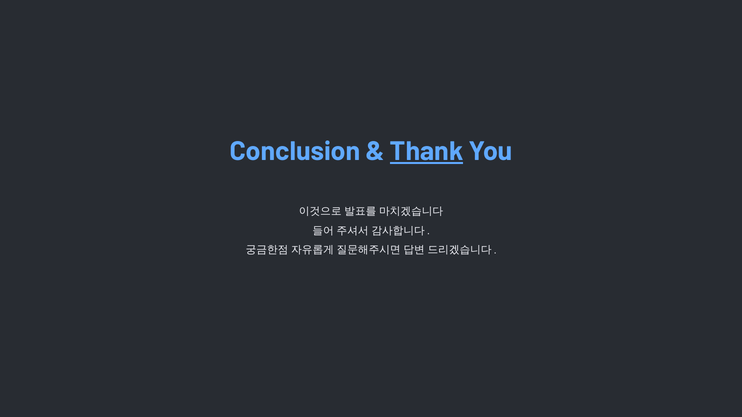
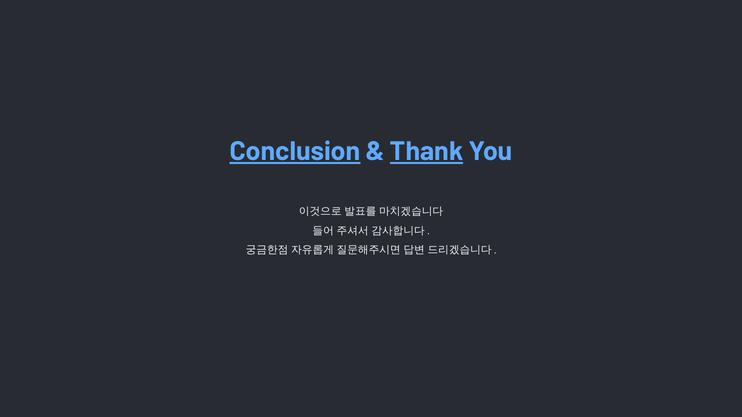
Conclusion underline: none -> present
